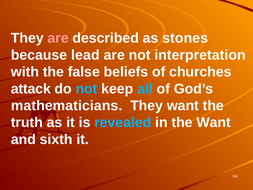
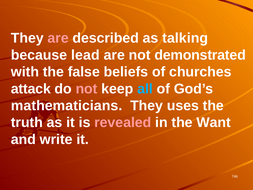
stones: stones -> talking
interpretation: interpretation -> demonstrated
not at (87, 89) colour: light blue -> pink
They want: want -> uses
revealed colour: light blue -> pink
sixth: sixth -> write
